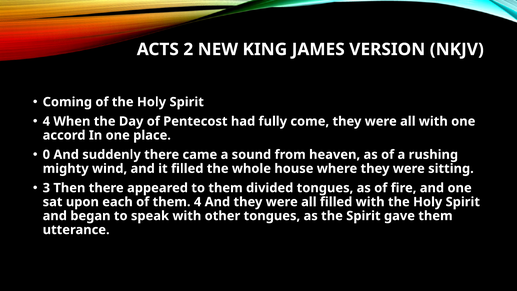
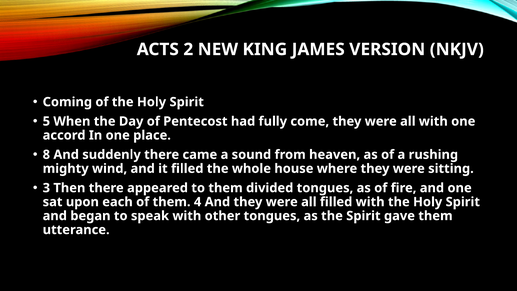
4 at (46, 121): 4 -> 5
0: 0 -> 8
